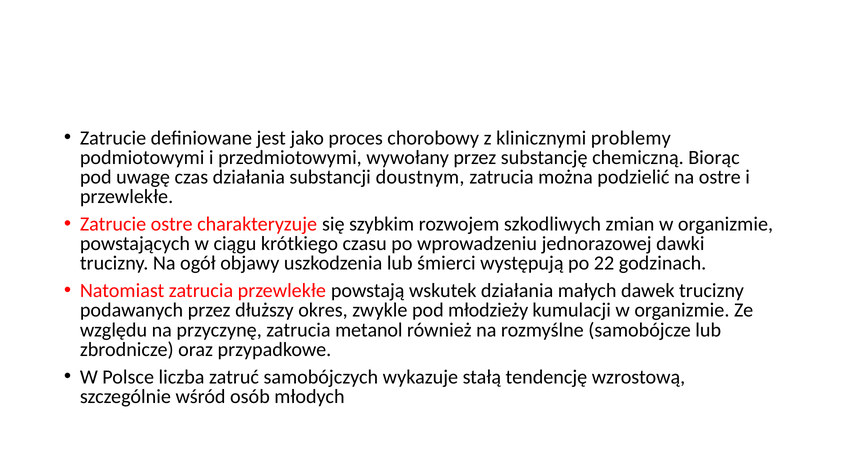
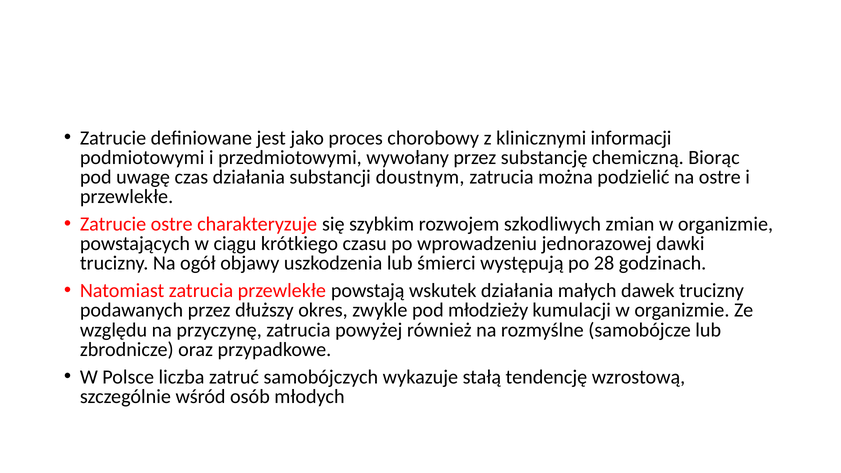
problemy: problemy -> informacji
22: 22 -> 28
metanol: metanol -> powyżej
